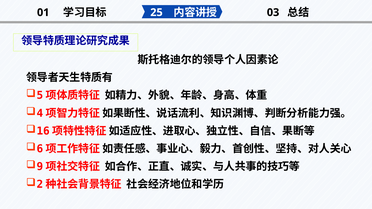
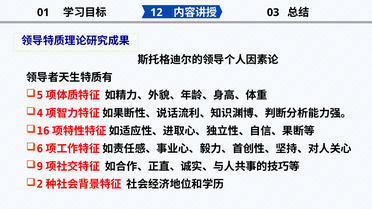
25: 25 -> 12
